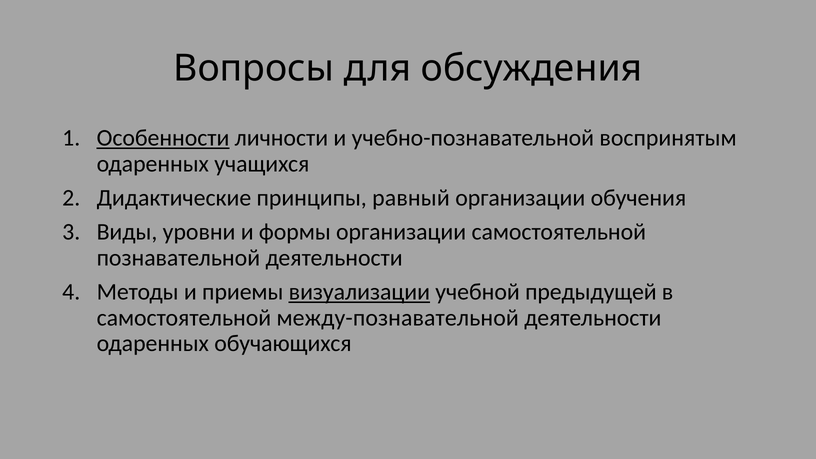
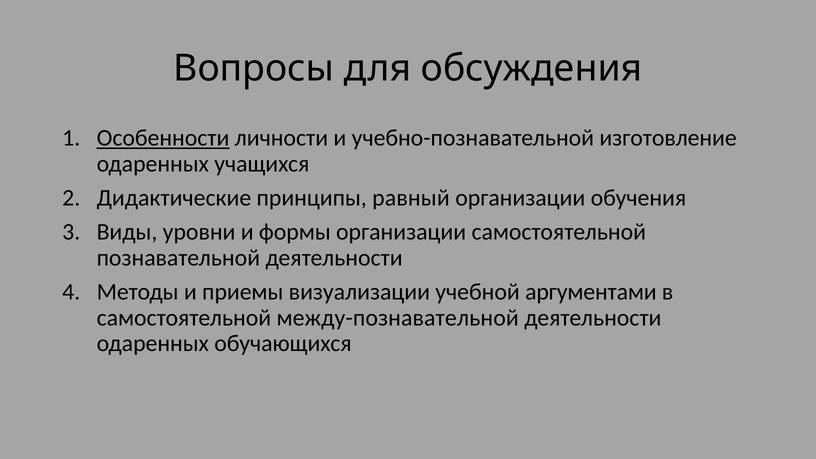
воспринятым: воспринятым -> изготовление
визуализации underline: present -> none
предыдущей: предыдущей -> аргументами
